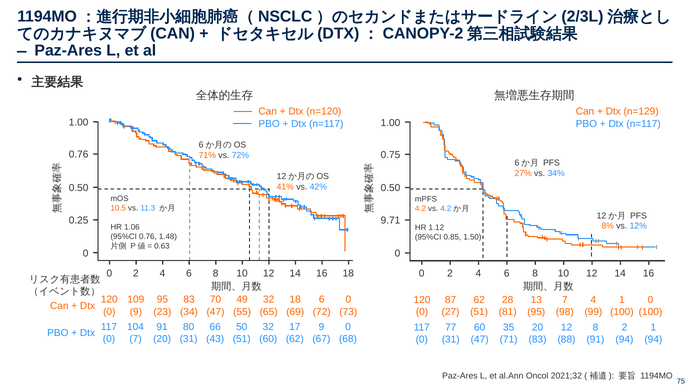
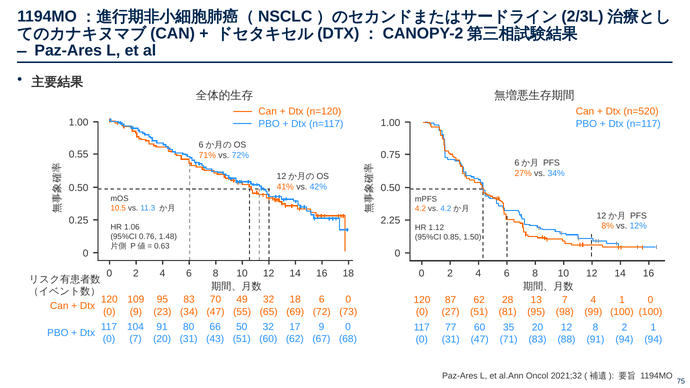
n=129: n=129 -> n=520
0.76 at (79, 155): 0.76 -> 0.55
9.71: 9.71 -> 2.25
